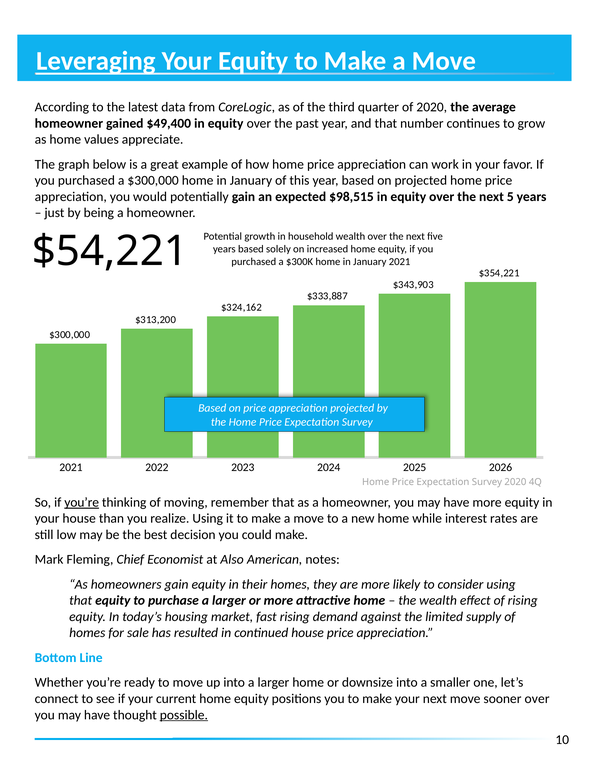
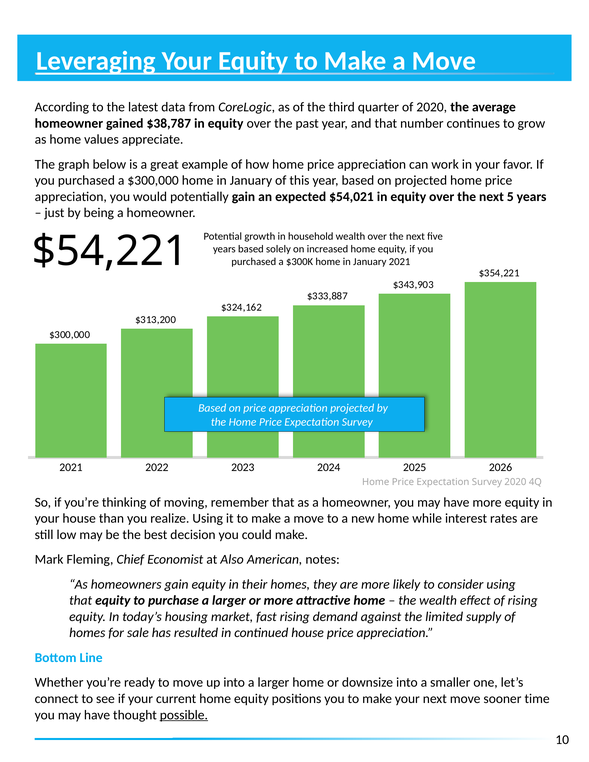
$49,400: $49,400 -> $38,787
$98,515: $98,515 -> $54,021
you’re at (82, 502) underline: present -> none
sooner over: over -> time
